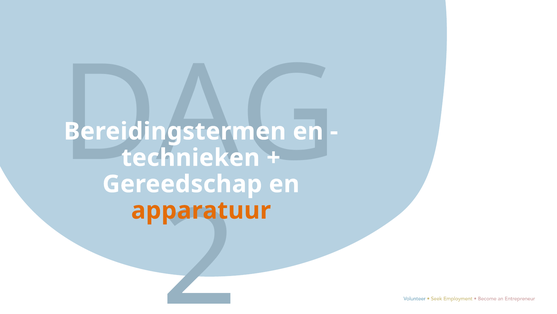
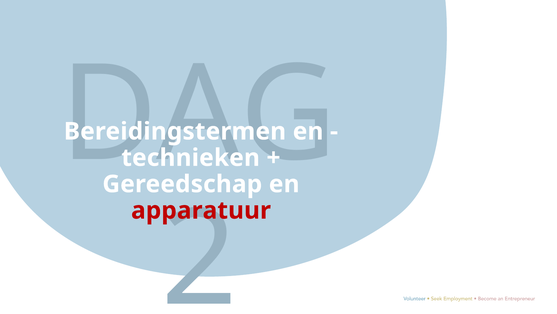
apparatuur colour: orange -> red
